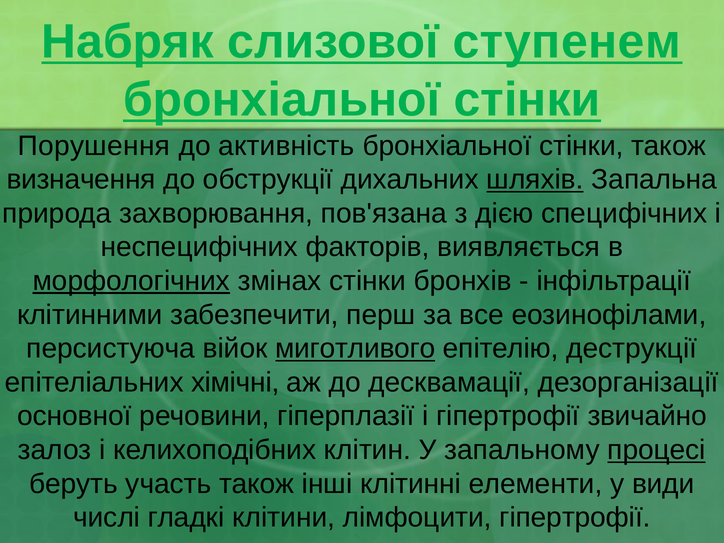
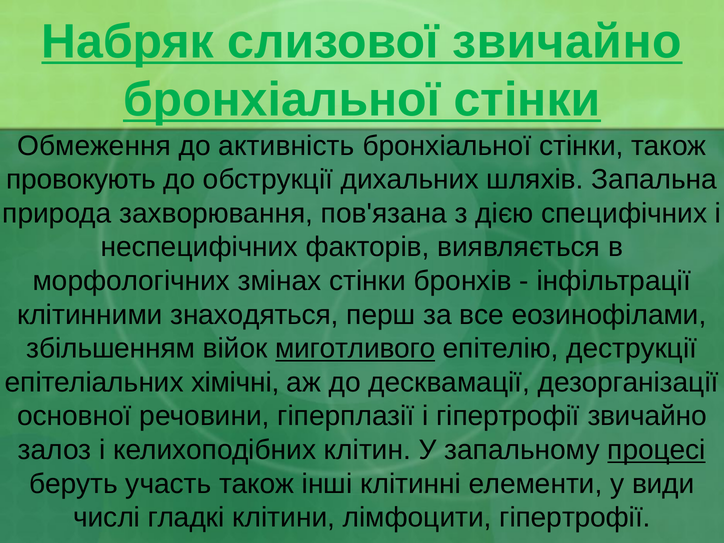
слизової ступенем: ступенем -> звичайно
Порушення: Порушення -> Обмеження
визначення: визначення -> провокують
шляхів underline: present -> none
морфологічних underline: present -> none
забезпечити: забезпечити -> знаходяться
персистуюча: персистуюча -> збільшенням
